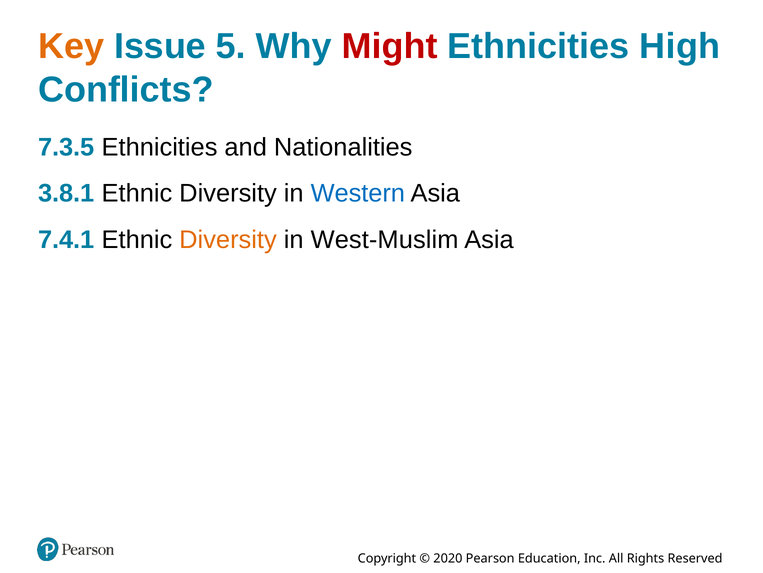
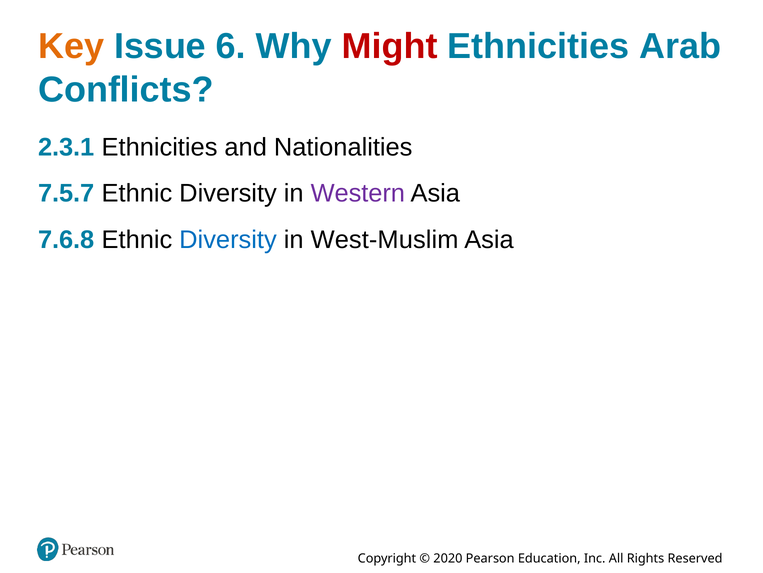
5: 5 -> 6
High: High -> Arab
7.3.5: 7.3.5 -> 2.3.1
3.8.1: 3.8.1 -> 7.5.7
Western colour: blue -> purple
7.4.1: 7.4.1 -> 7.6.8
Diversity at (228, 240) colour: orange -> blue
